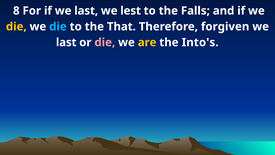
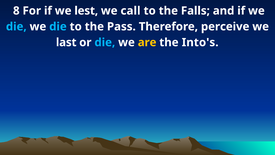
if we last: last -> lest
lest: lest -> call
die at (16, 27) colour: yellow -> light blue
That: That -> Pass
forgiven: forgiven -> perceive
die at (105, 42) colour: pink -> light blue
